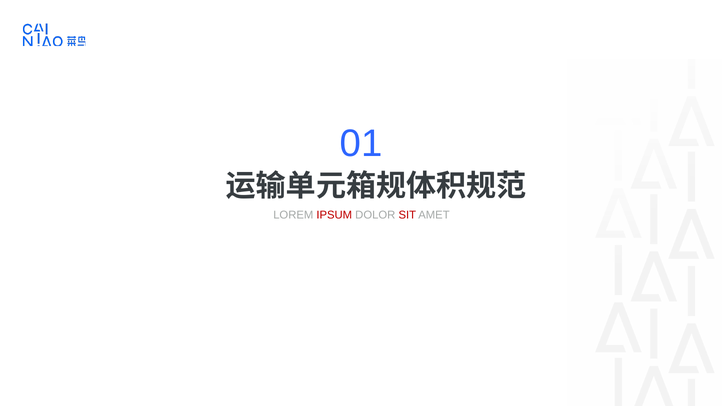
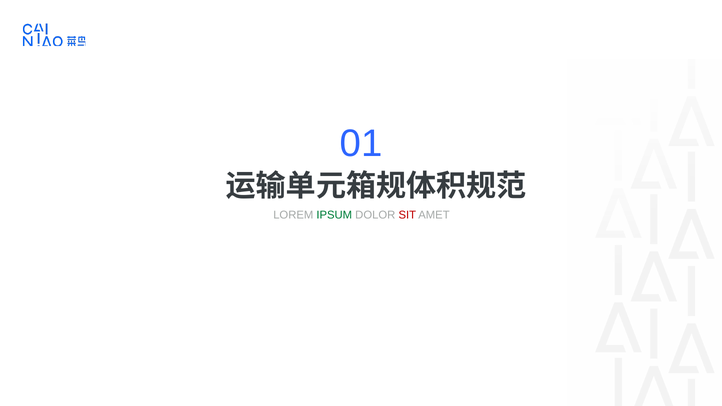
IPSUM colour: red -> green
